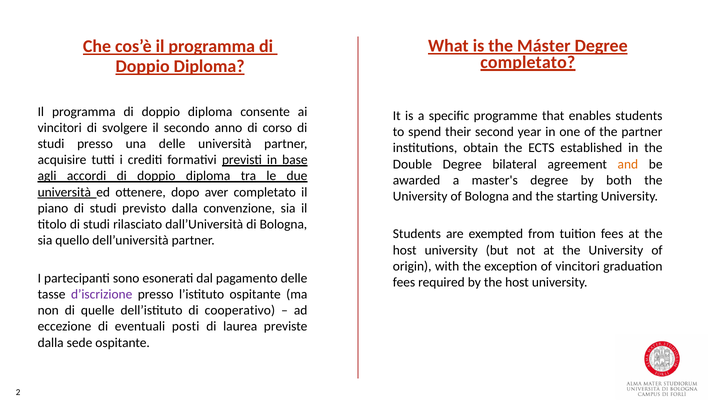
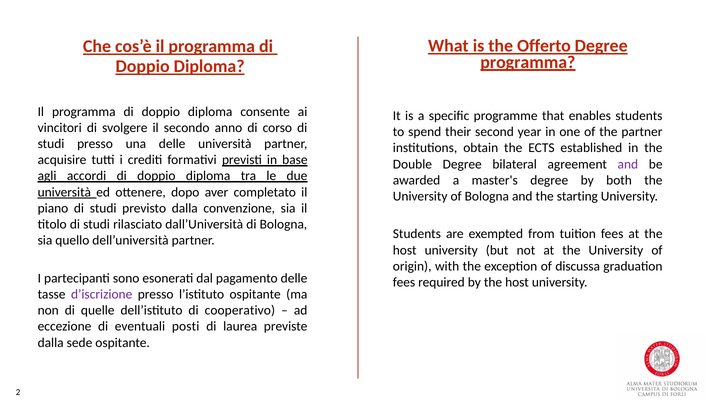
Máster: Máster -> Offerto
completato at (528, 62): completato -> programma
and at (628, 164) colour: orange -> purple
of vincitori: vincitori -> discussa
